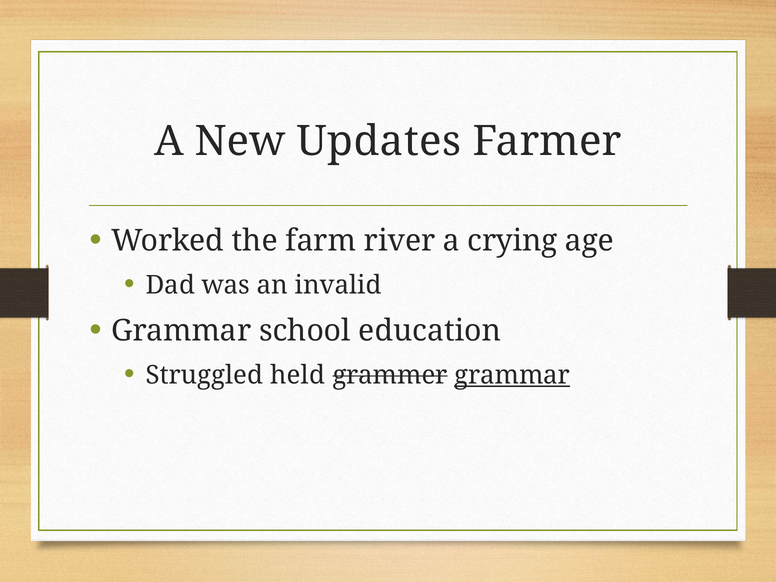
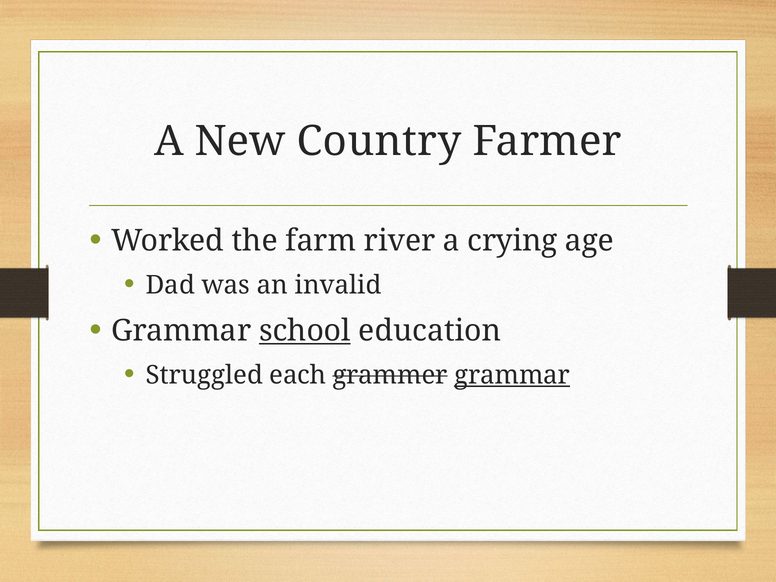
Updates: Updates -> Country
school underline: none -> present
held: held -> each
